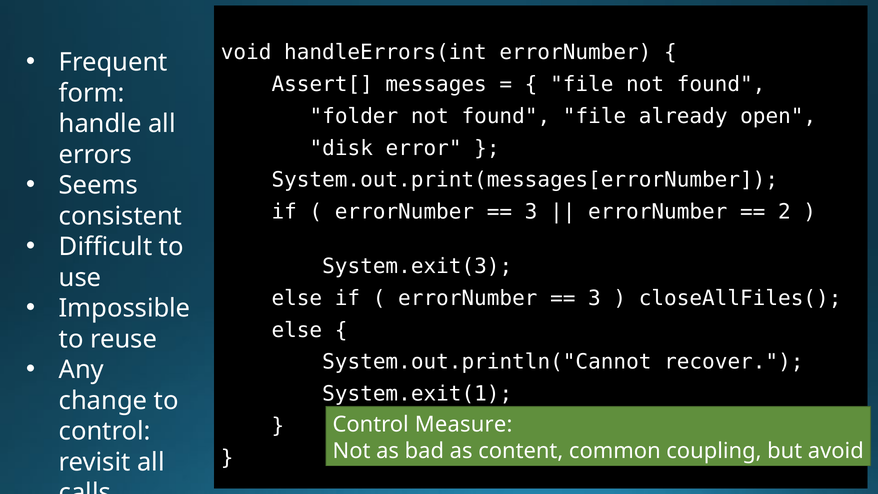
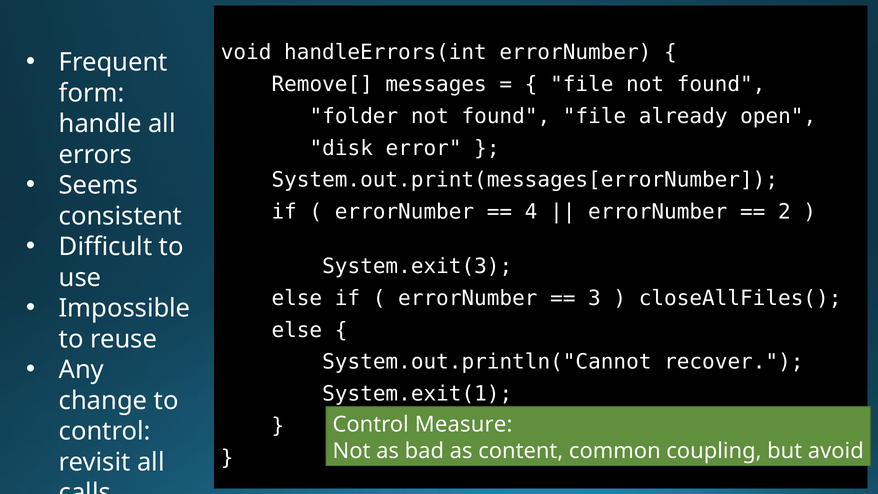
Assert[: Assert[ -> Remove[
3 at (531, 212): 3 -> 4
